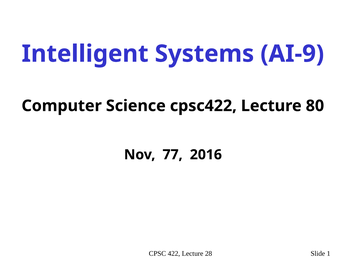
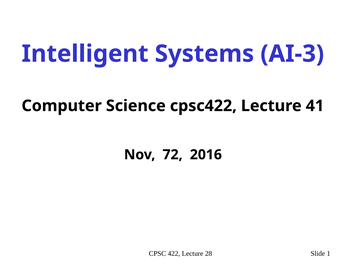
AI-9: AI-9 -> AI-3
80: 80 -> 41
77: 77 -> 72
